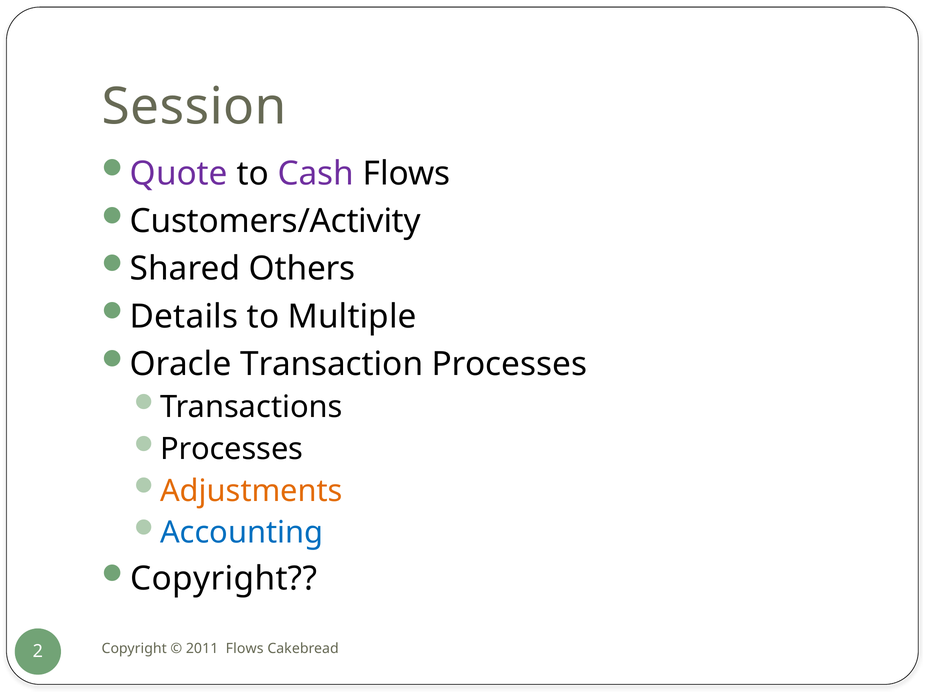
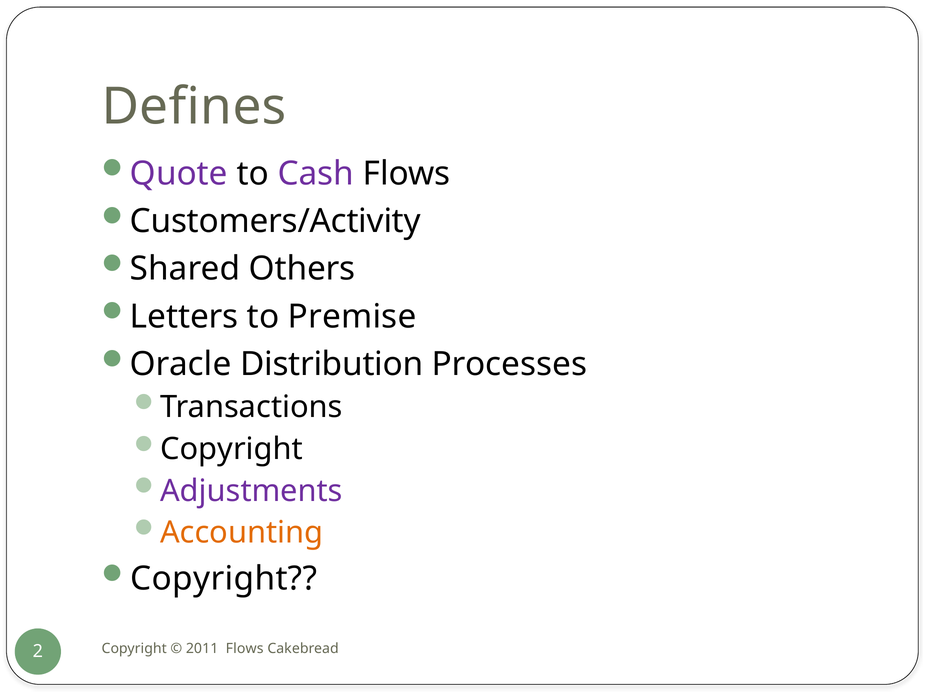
Session: Session -> Defines
Details: Details -> Letters
Multiple: Multiple -> Premise
Transaction: Transaction -> Distribution
Processes at (232, 449): Processes -> Copyright
Adjustments colour: orange -> purple
Accounting colour: blue -> orange
